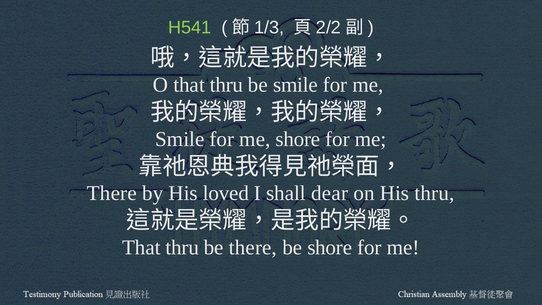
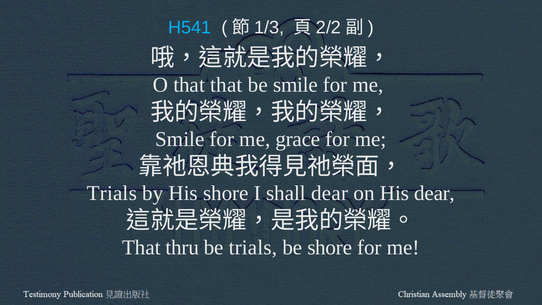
H541 colour: light green -> light blue
O that thru: thru -> that
me shore: shore -> grace
There at (112, 193): There -> Trials
His loved: loved -> shore
His thru: thru -> dear
be there: there -> trials
